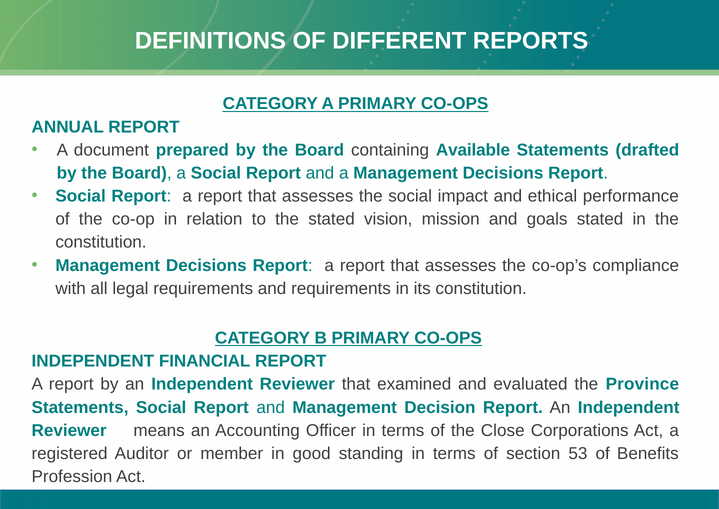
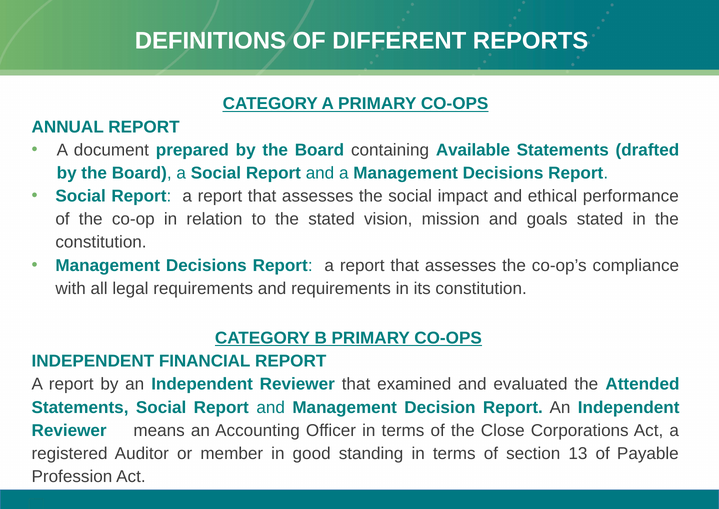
Province: Province -> Attended
53: 53 -> 13
Benefits: Benefits -> Payable
